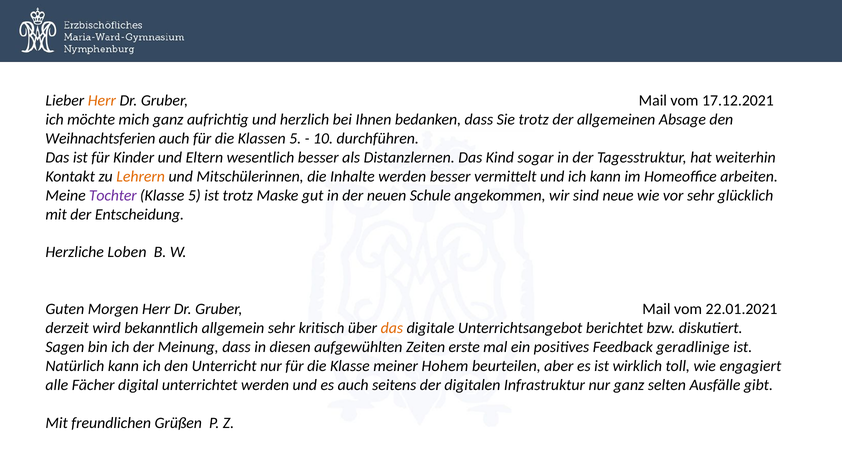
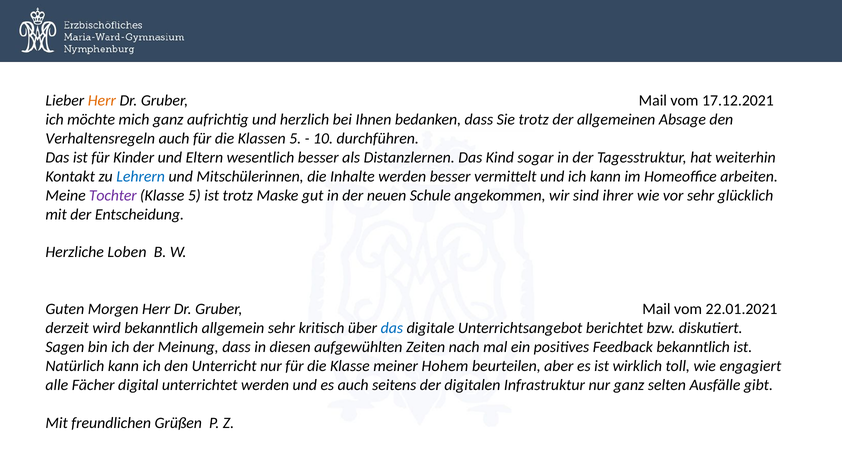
Weihnachtsferien: Weihnachtsferien -> Verhaltensregeln
Lehrern colour: orange -> blue
neue: neue -> ihrer
das at (392, 328) colour: orange -> blue
erste: erste -> nach
Feedback geradlinige: geradlinige -> bekanntlich
